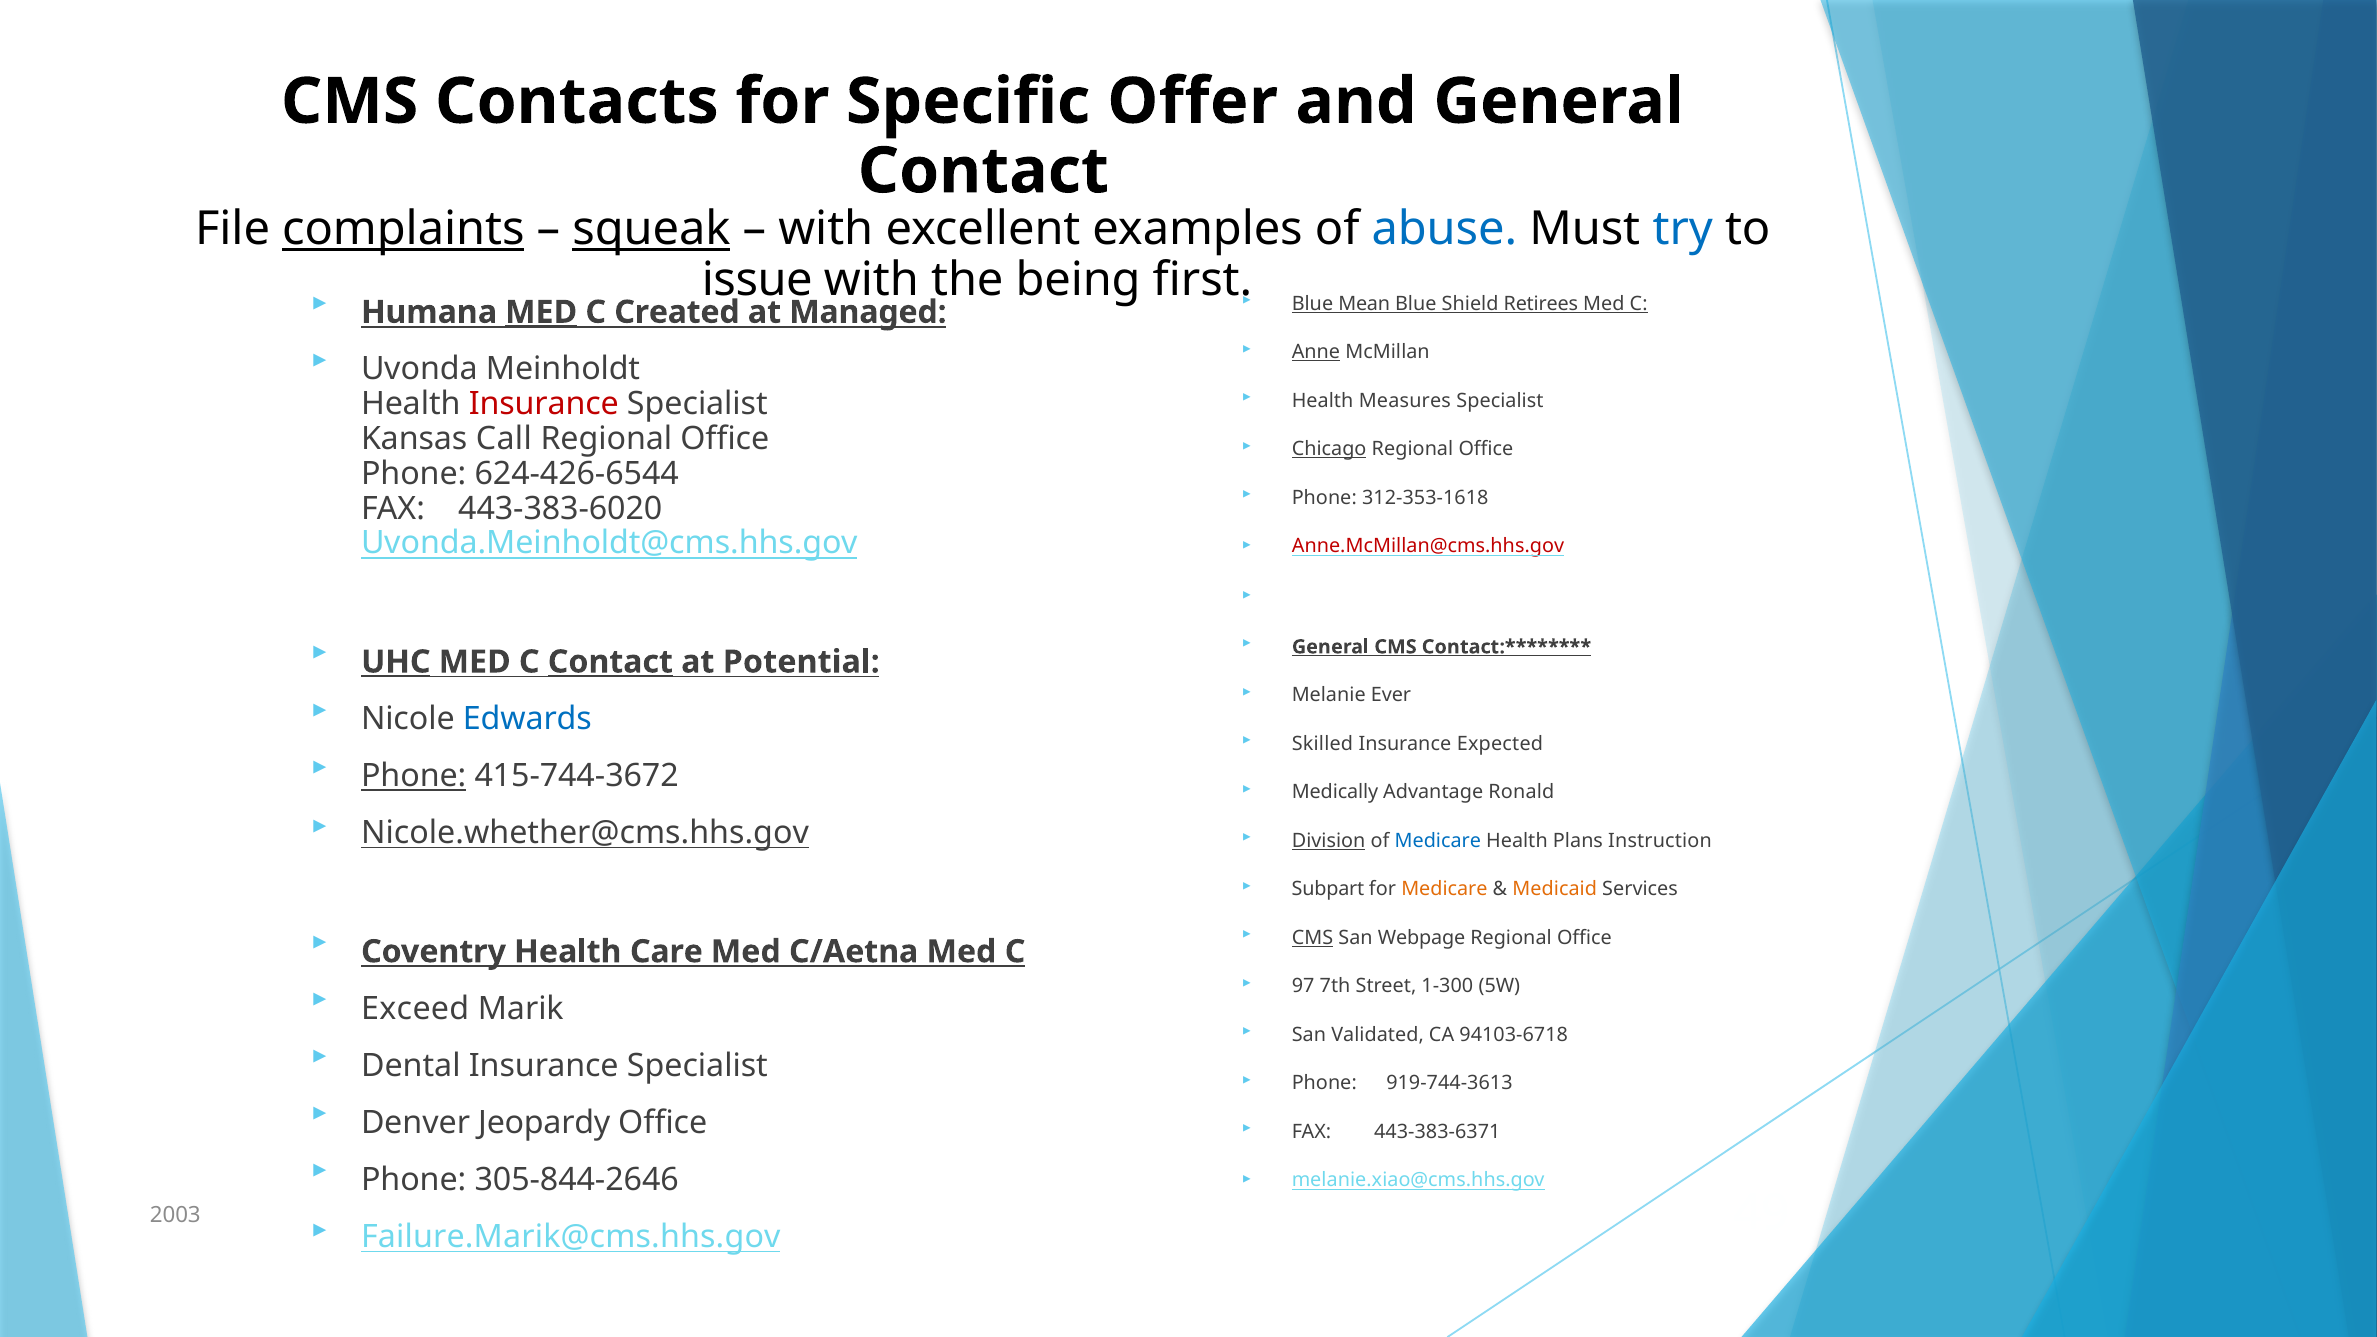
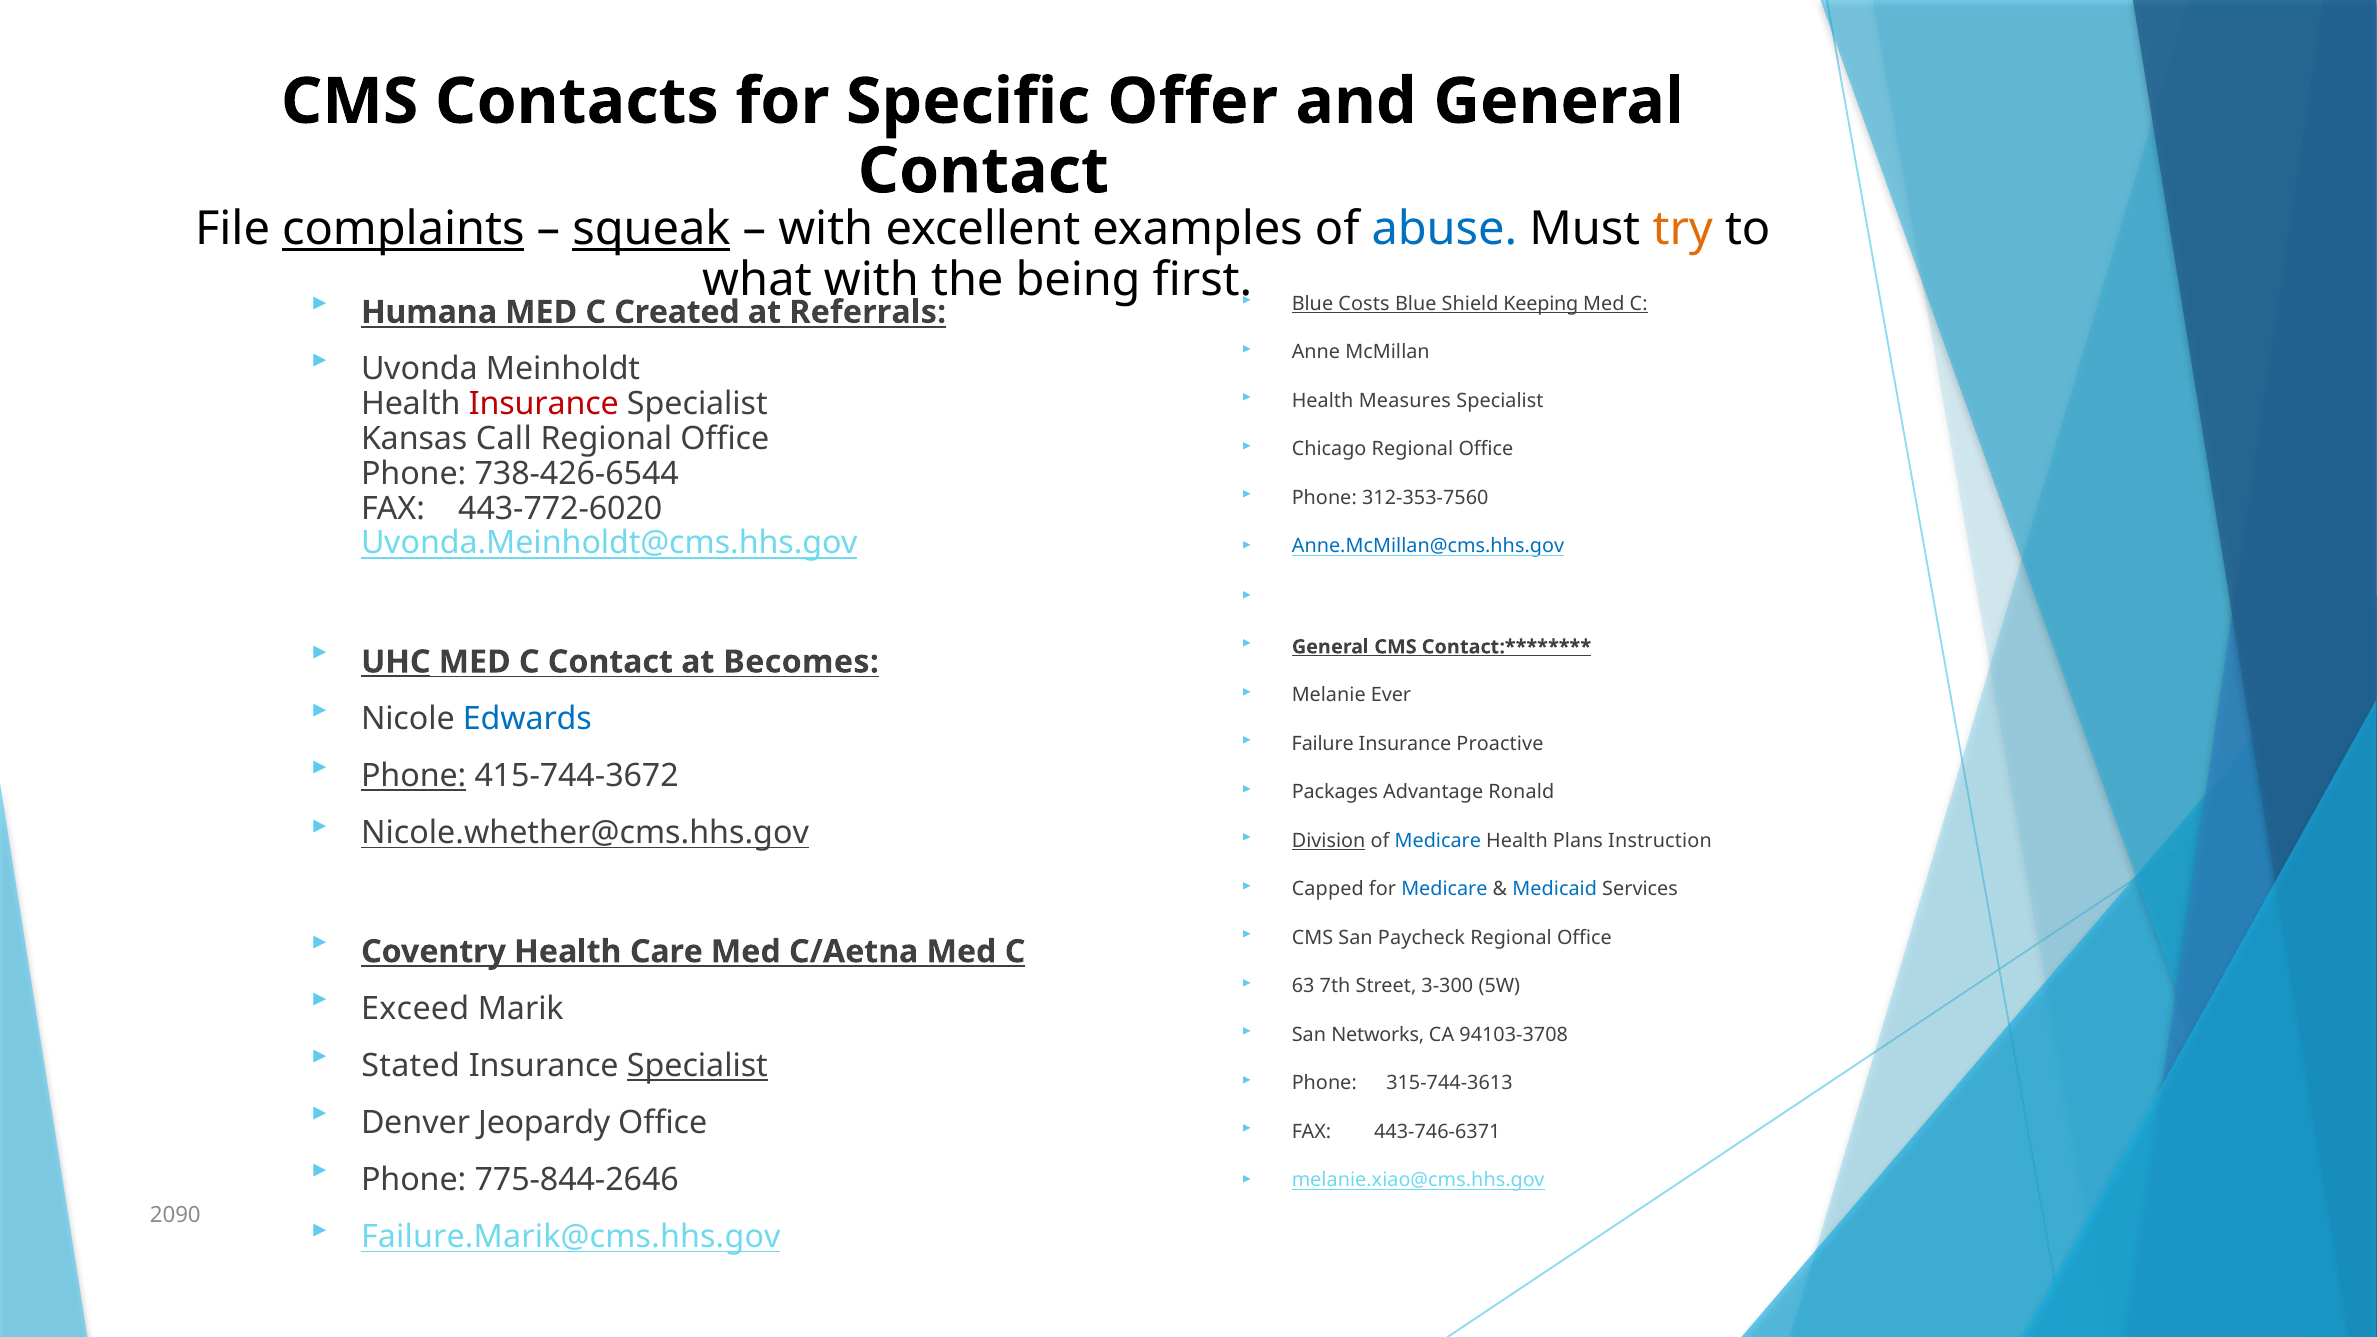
try colour: blue -> orange
issue: issue -> what
MED at (541, 312) underline: present -> none
Managed: Managed -> Referrals
Mean: Mean -> Costs
Retirees: Retirees -> Keeping
Anne underline: present -> none
Chicago underline: present -> none
624-426-6544: 624-426-6544 -> 738-426-6544
312-353-1618: 312-353-1618 -> 312-353-7560
443-383-6020: 443-383-6020 -> 443-772-6020
Anne.McMillan@cms.hhs.gov colour: red -> blue
Contact at (610, 662) underline: present -> none
Potential: Potential -> Becomes
Skilled: Skilled -> Failure
Expected: Expected -> Proactive
Medically: Medically -> Packages
Subpart: Subpart -> Capped
Medicare at (1444, 889) colour: orange -> blue
Medicaid colour: orange -> blue
CMS at (1313, 938) underline: present -> none
Webpage: Webpage -> Paycheck
97: 97 -> 63
1-300: 1-300 -> 3-300
Validated: Validated -> Networks
94103-6718: 94103-6718 -> 94103-3708
Dental: Dental -> Stated
Specialist at (697, 1066) underline: none -> present
919-744-3613: 919-744-3613 -> 315-744-3613
443-383-6371: 443-383-6371 -> 443-746-6371
305-844-2646: 305-844-2646 -> 775-844-2646
2003: 2003 -> 2090
